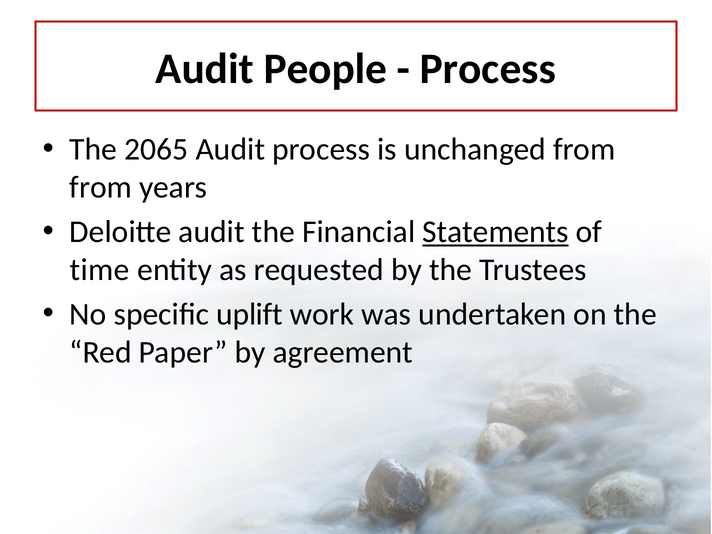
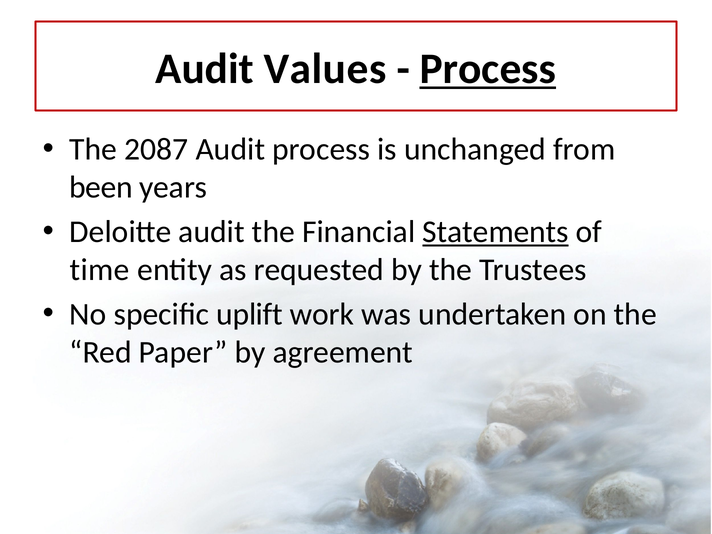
People: People -> Values
Process at (488, 69) underline: none -> present
2065: 2065 -> 2087
from at (101, 187): from -> been
